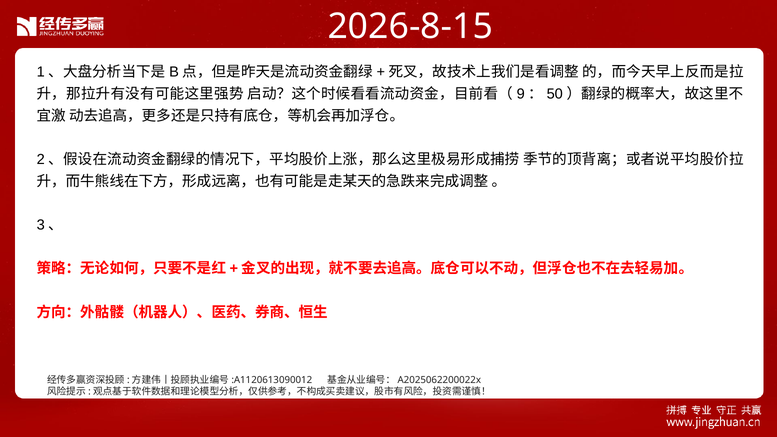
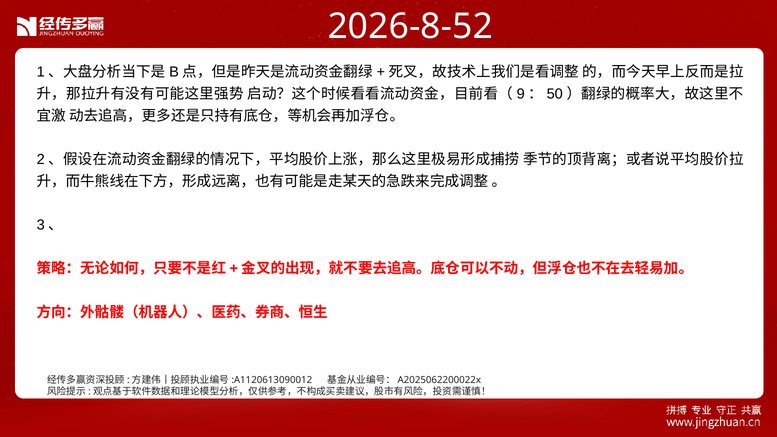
2026-8-15: 2026-8-15 -> 2026-8-52
